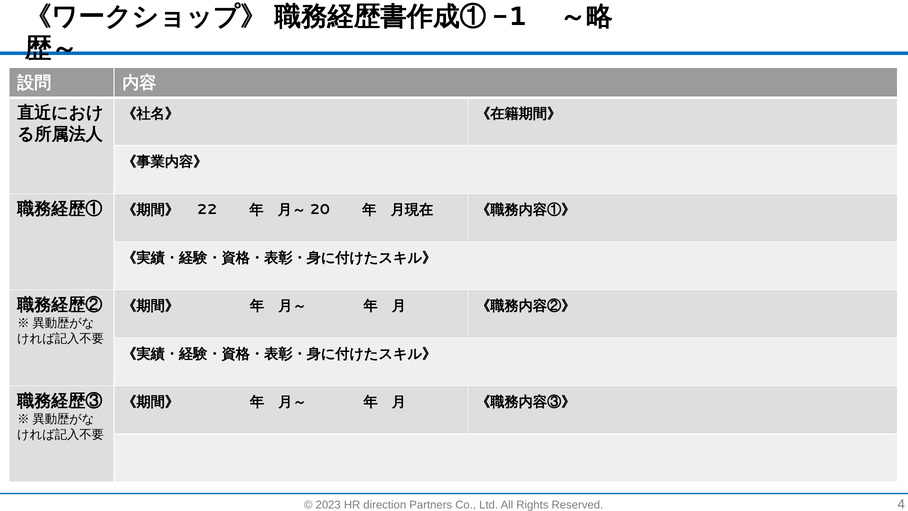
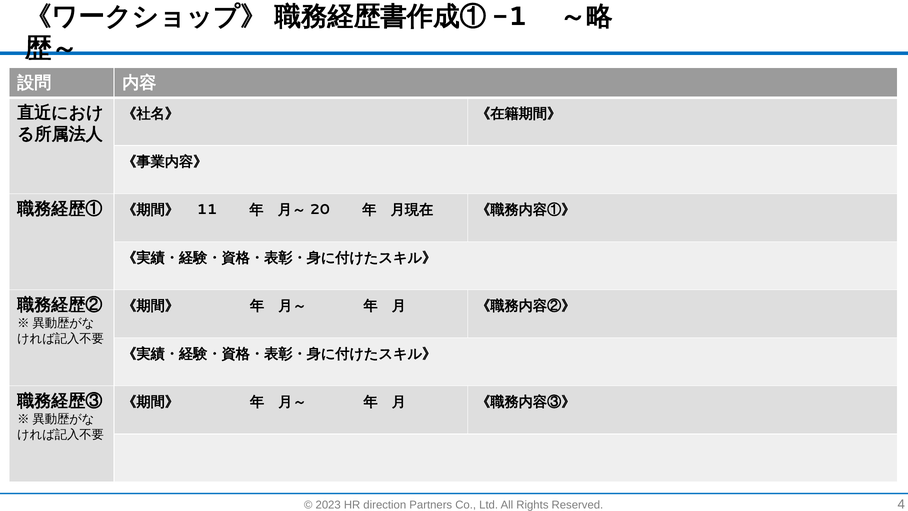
22: 22 -> 11
